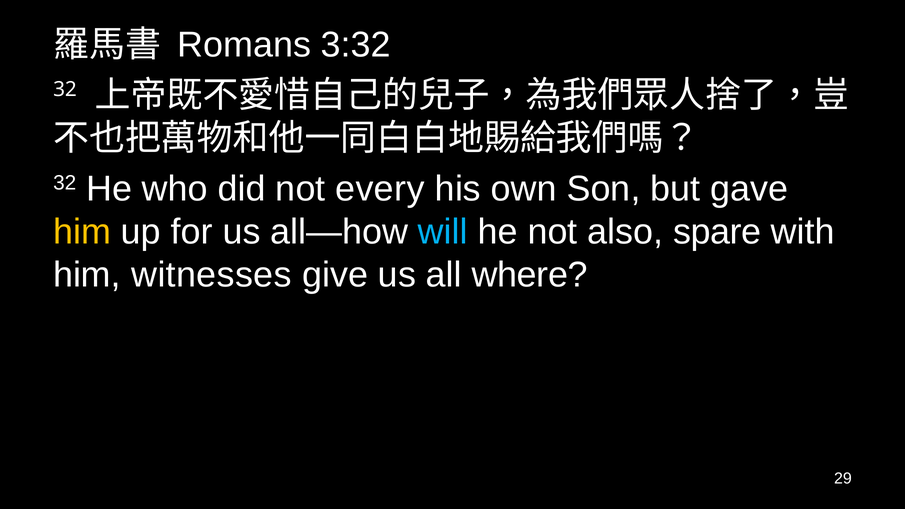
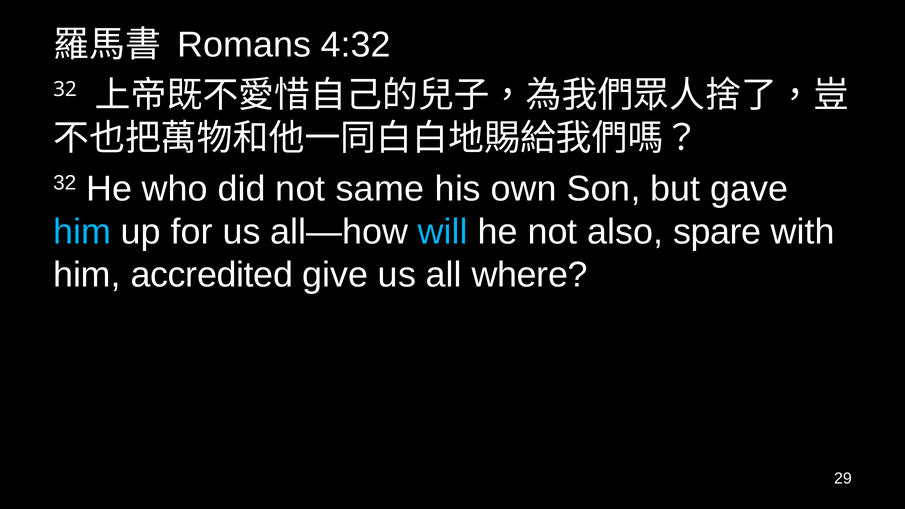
3:32: 3:32 -> 4:32
every: every -> same
him at (82, 232) colour: yellow -> light blue
witnesses: witnesses -> accredited
